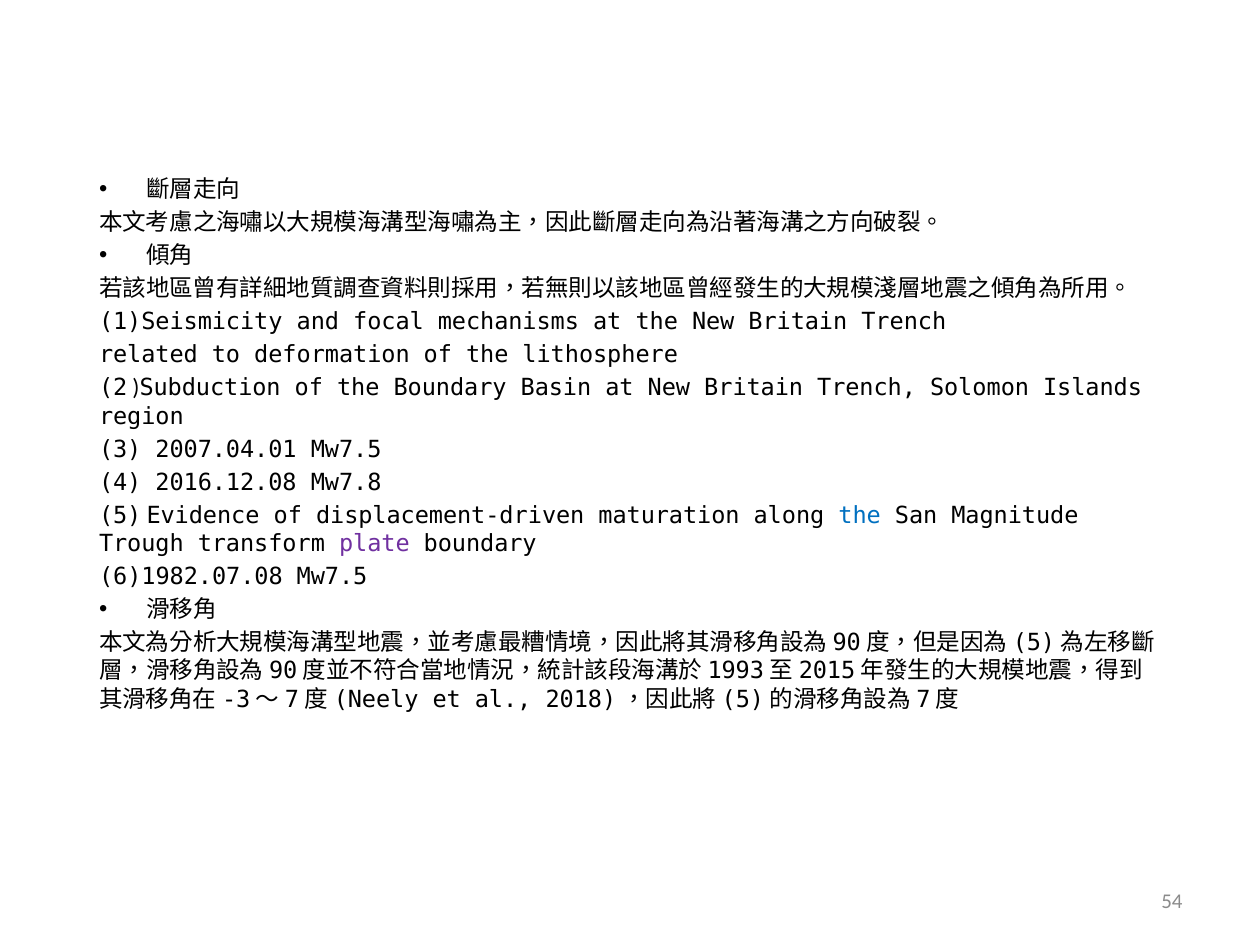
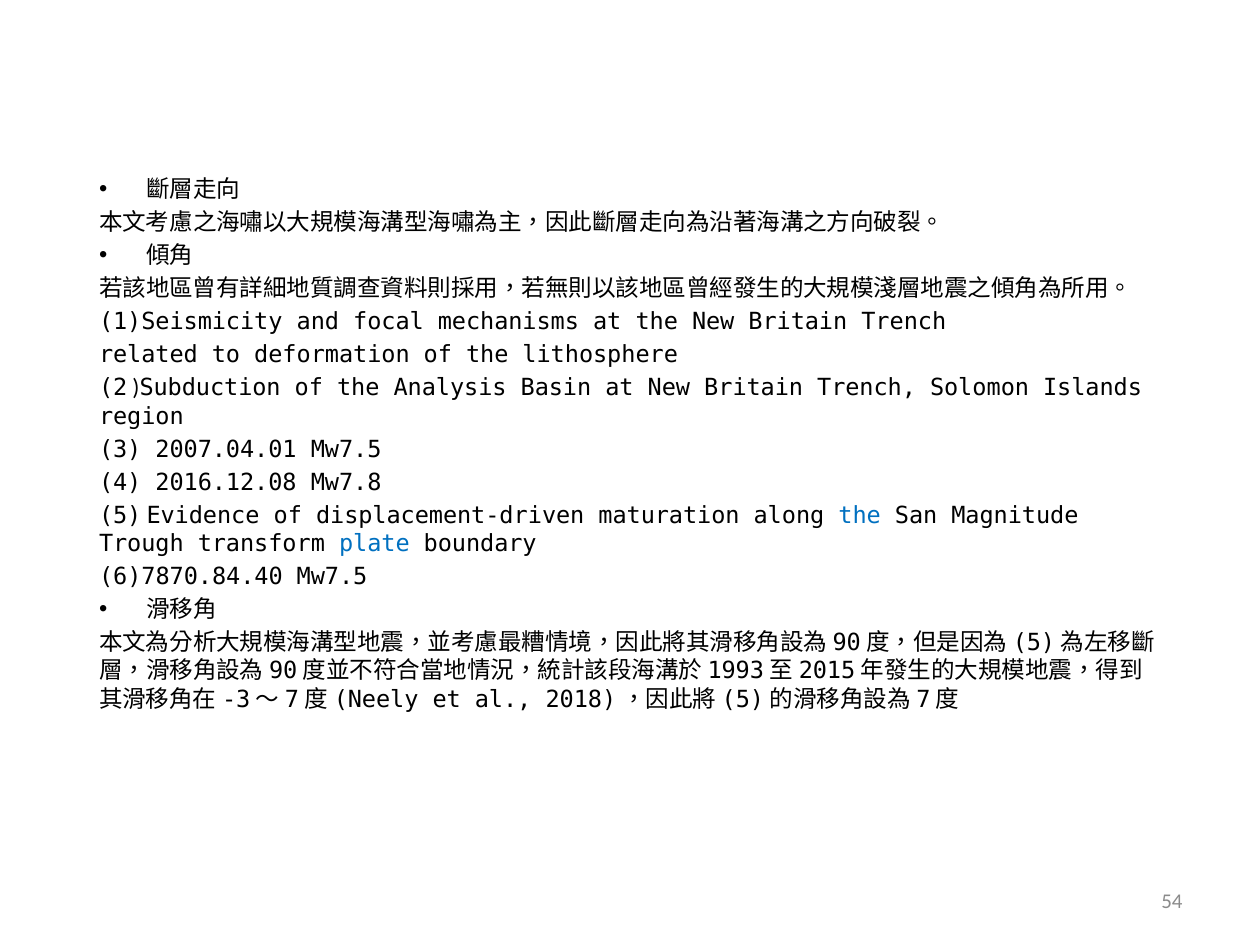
the Boundary: Boundary -> Analysis
plate colour: purple -> blue
6)1982.07.08: 6)1982.07.08 -> 6)7870.84.40
